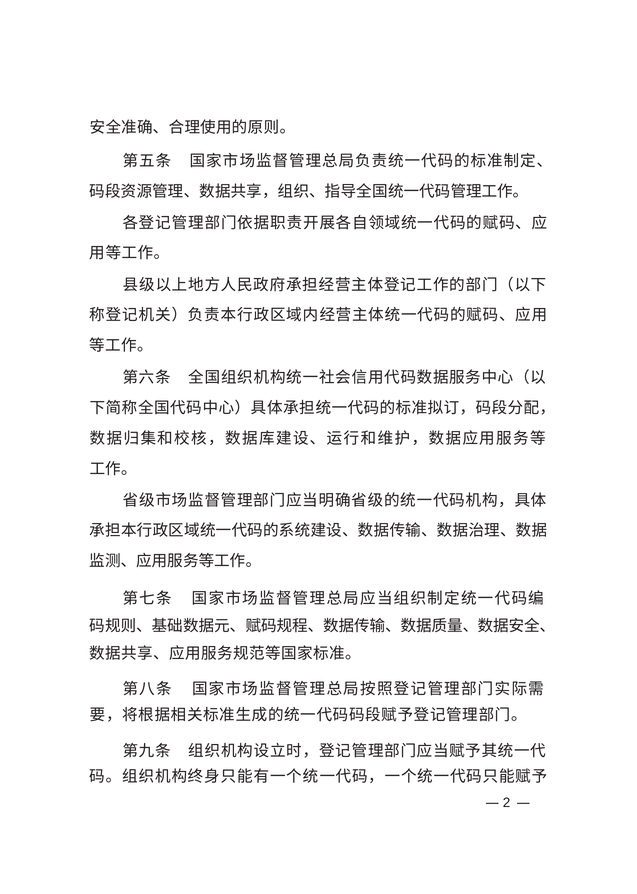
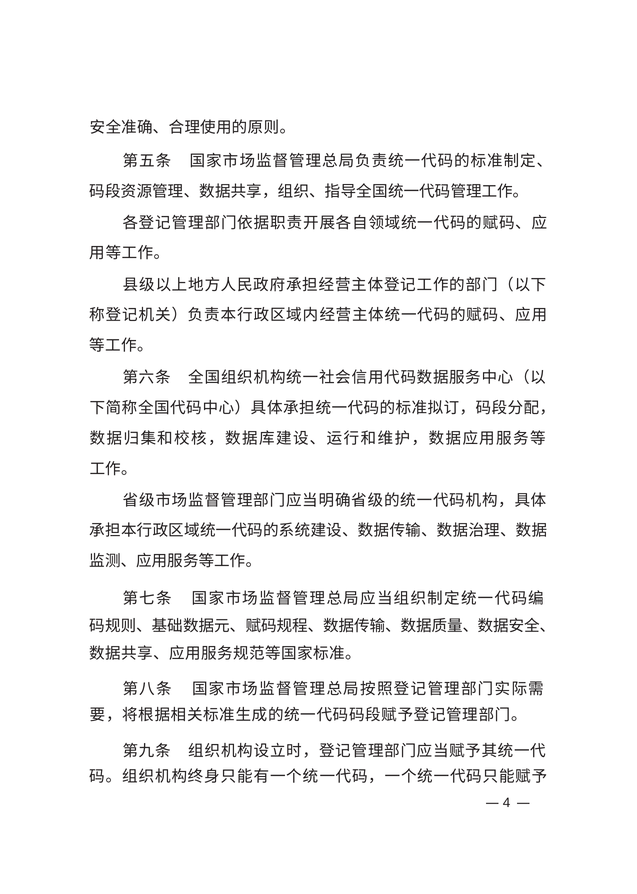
2: 2 -> 4
